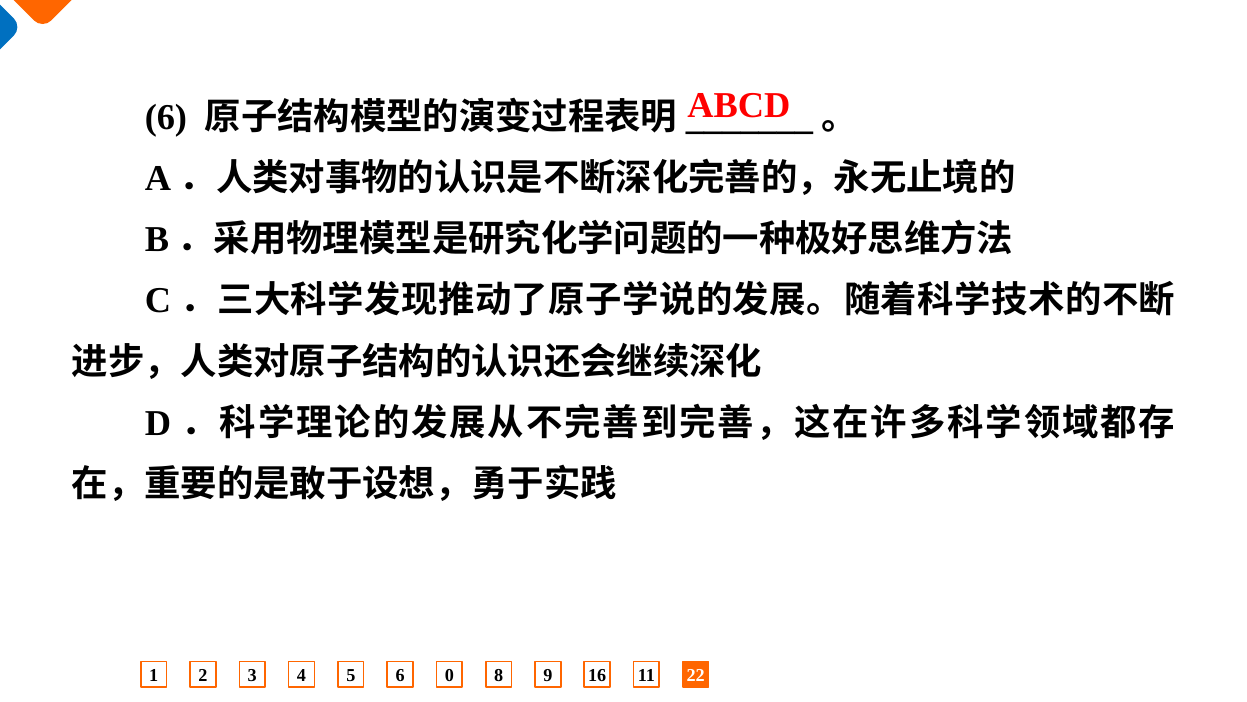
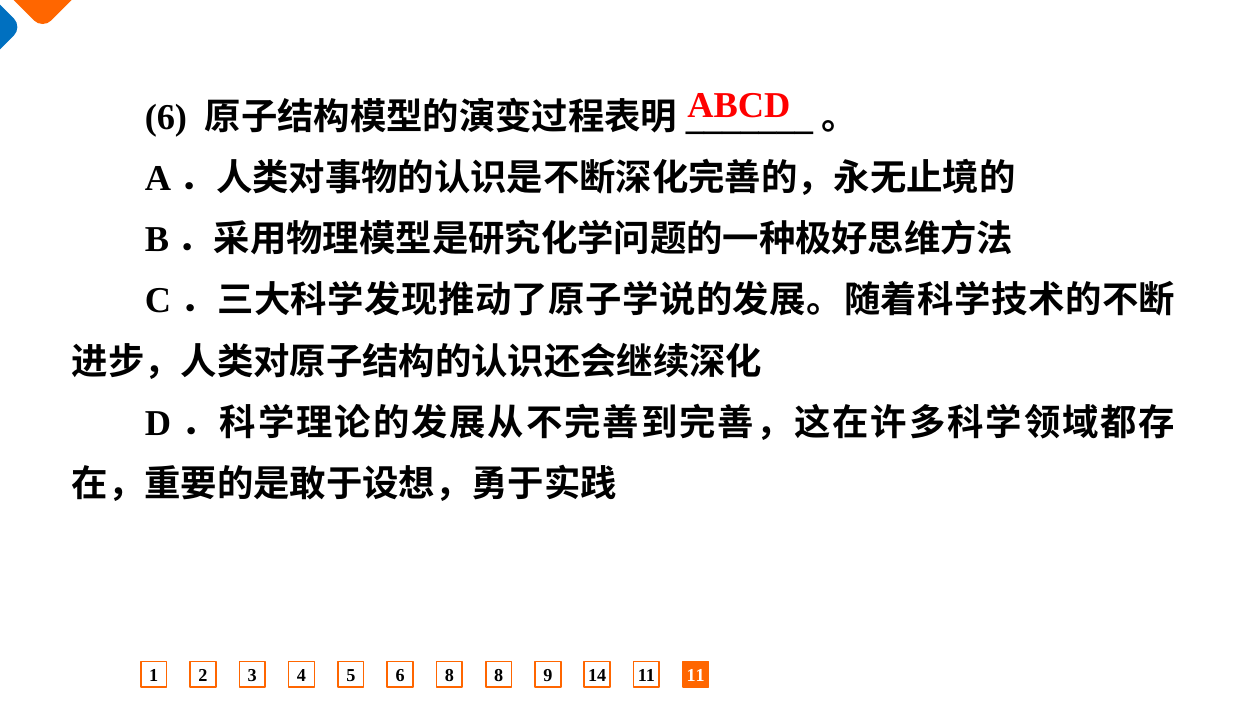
6 0: 0 -> 8
16: 16 -> 14
11 22: 22 -> 11
